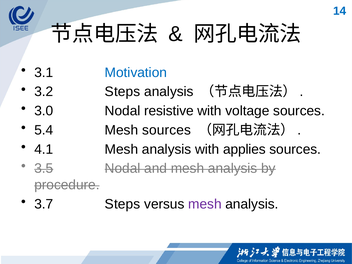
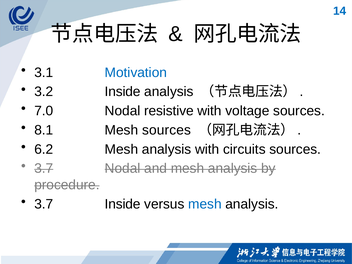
3.2 Steps: Steps -> Inside
3.0: 3.0 -> 7.0
5.4: 5.4 -> 8.1
4.1: 4.1 -> 6.2
applies: applies -> circuits
3.5 at (44, 168): 3.5 -> 3.7
3.7 Steps: Steps -> Inside
mesh at (205, 204) colour: purple -> blue
